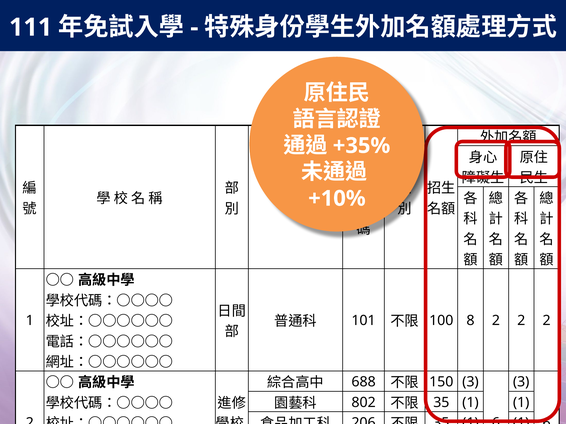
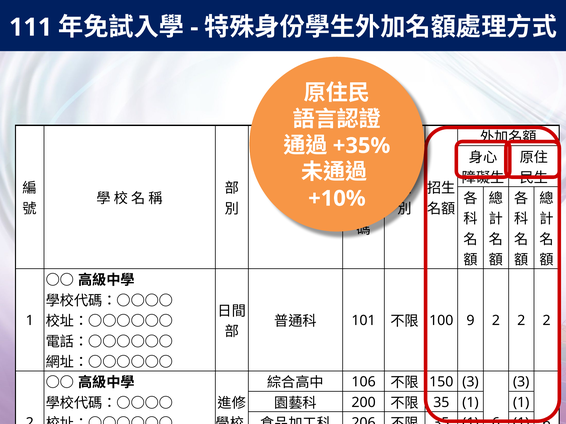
100 8: 8 -> 9
688: 688 -> 106
802: 802 -> 200
